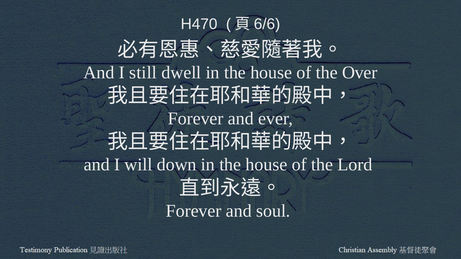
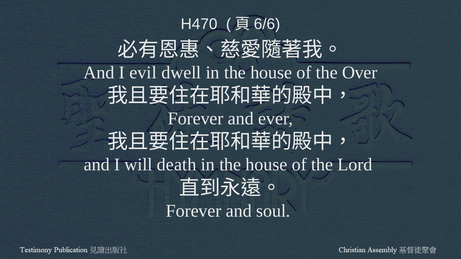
still: still -> evil
down: down -> death
